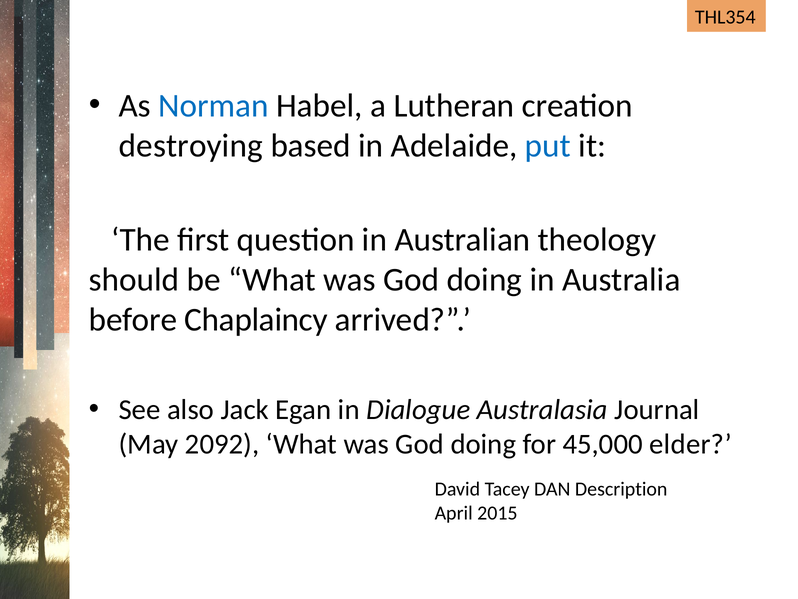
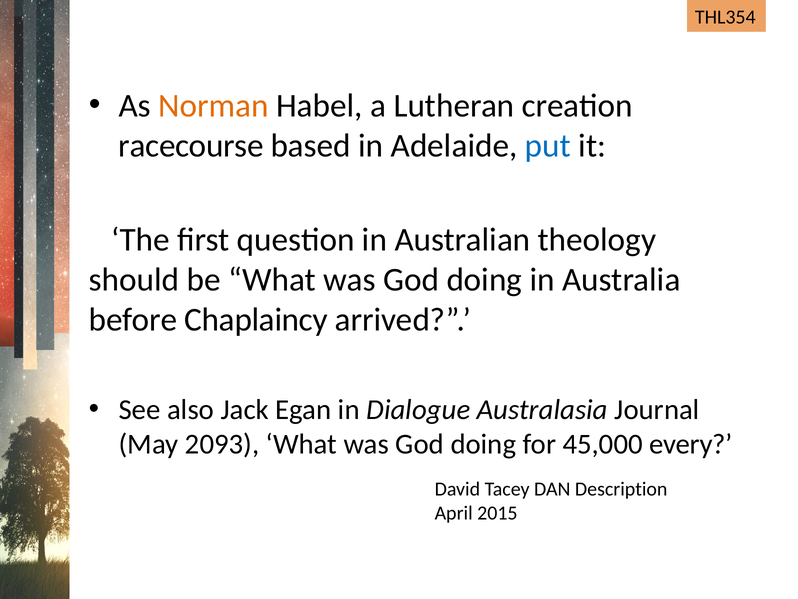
Norman colour: blue -> orange
destroying: destroying -> racecourse
2092: 2092 -> 2093
elder: elder -> every
